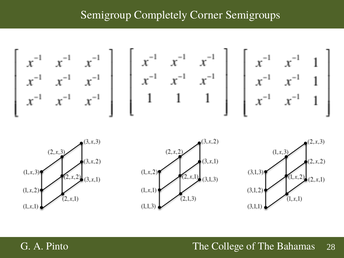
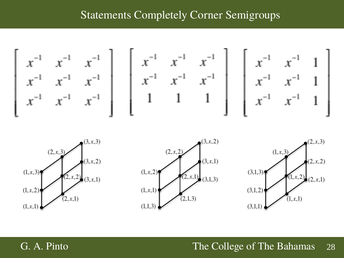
Semigroup: Semigroup -> Statements
